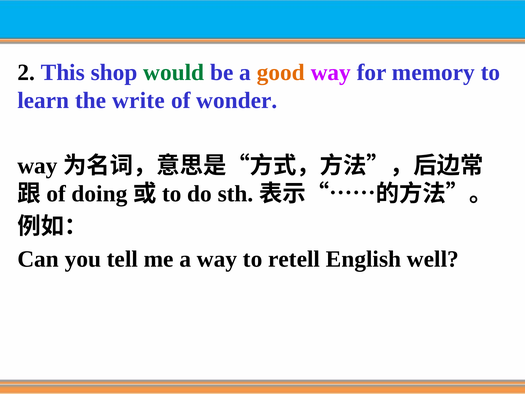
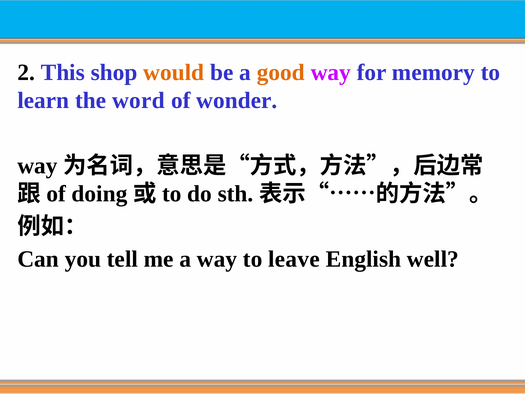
would colour: green -> orange
write: write -> word
retell: retell -> leave
